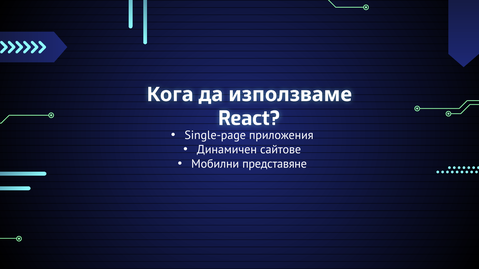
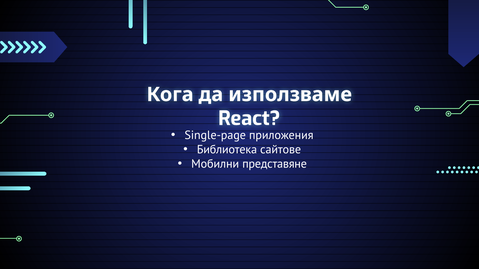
Динамичен: Динамичен -> Библиотека
